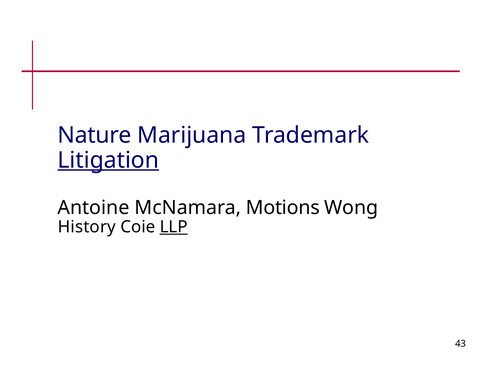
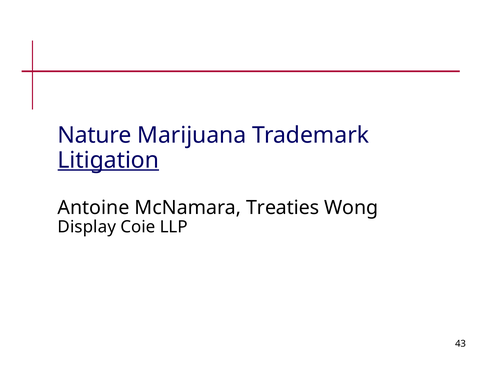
Motions: Motions -> Treaties
History: History -> Display
LLP underline: present -> none
